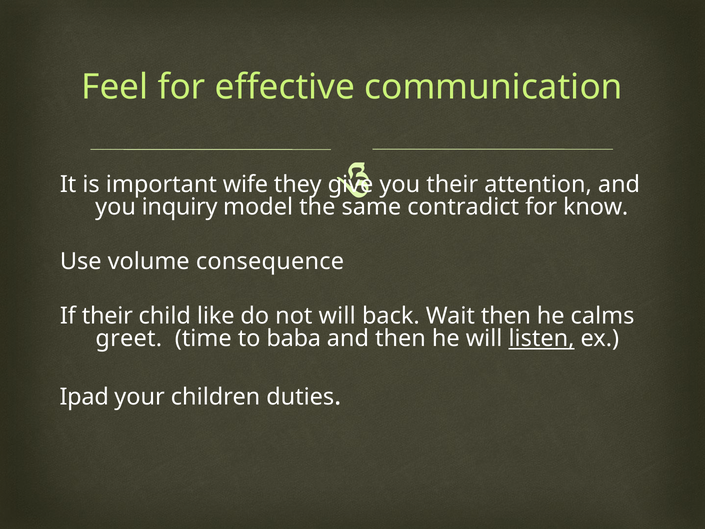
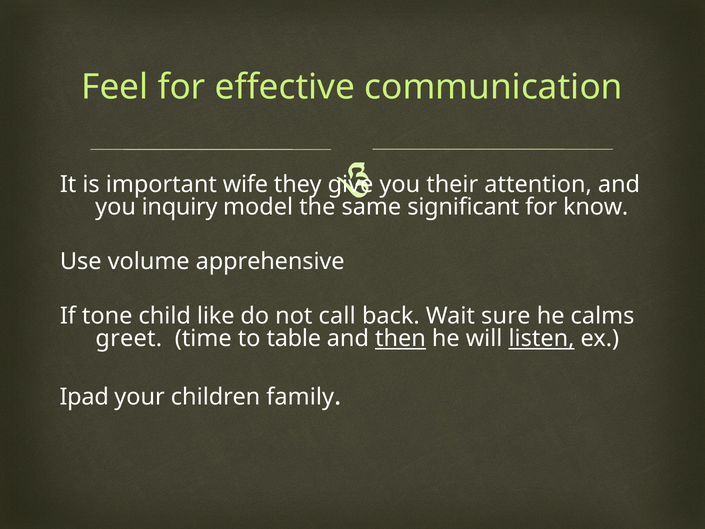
contradict: contradict -> significant
consequence: consequence -> apprehensive
If their: their -> tone
not will: will -> call
Wait then: then -> sure
baba: baba -> table
then at (400, 338) underline: none -> present
duties: duties -> family
